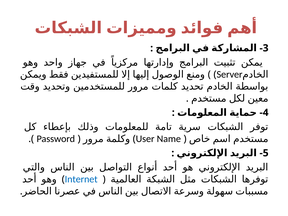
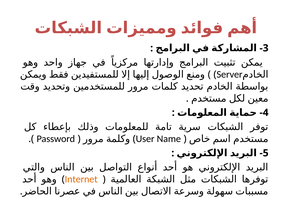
Internet colour: blue -> orange
